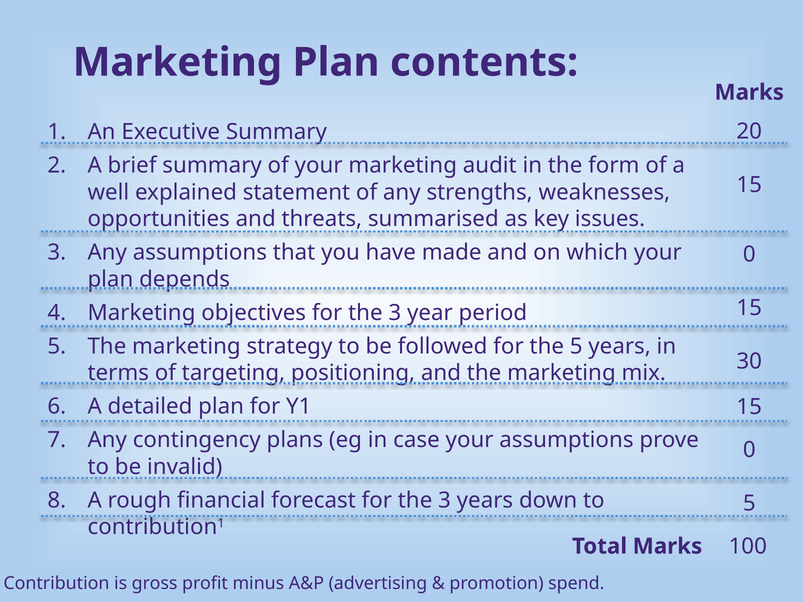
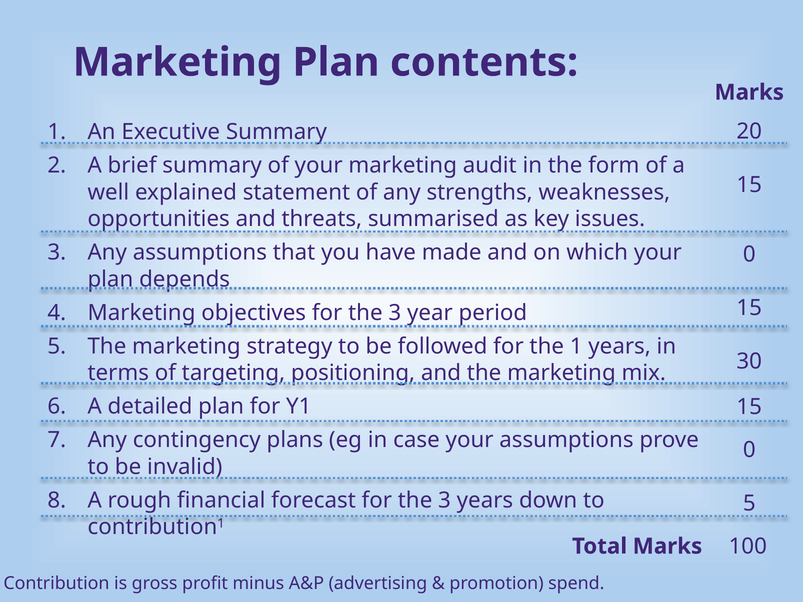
the 5: 5 -> 1
